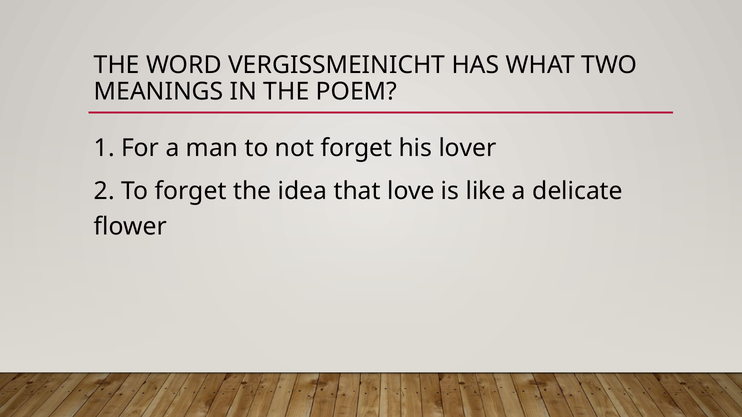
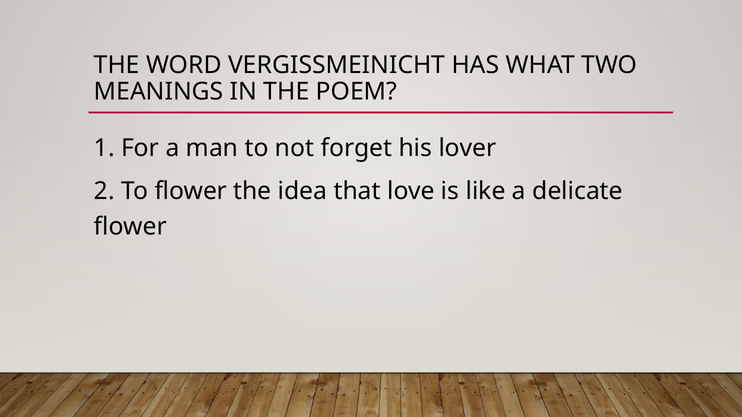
To forget: forget -> flower
